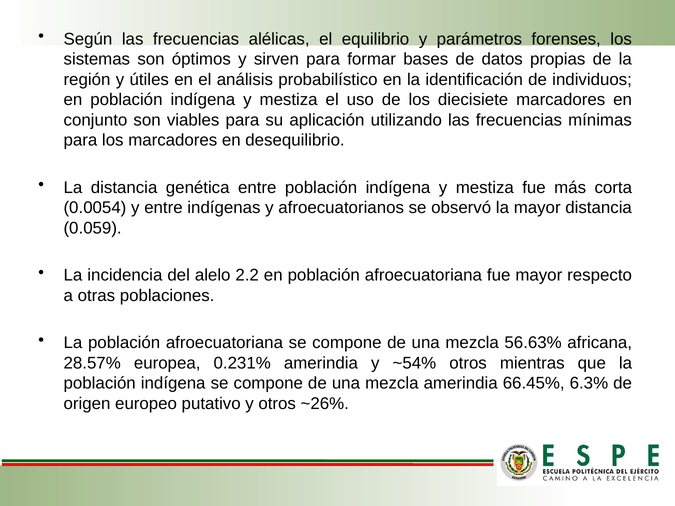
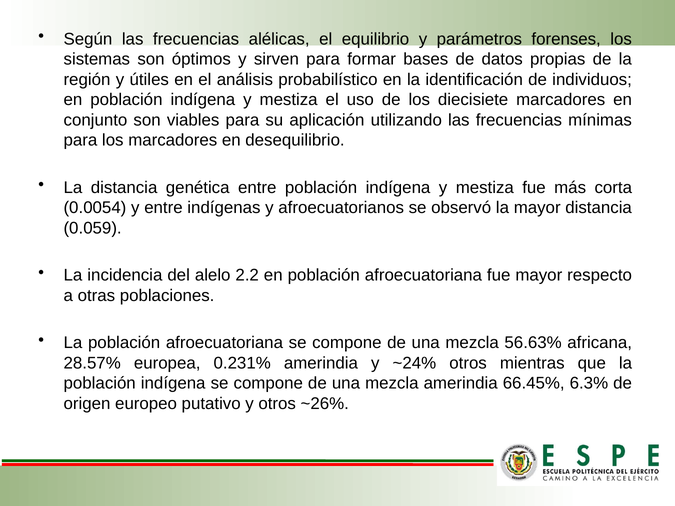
~54%: ~54% -> ~24%
